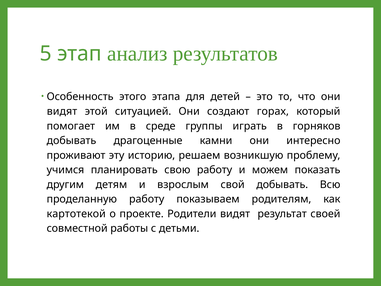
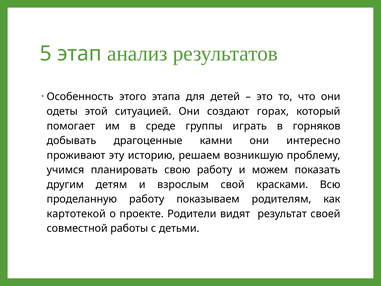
видят at (62, 111): видят -> одеты
свой добывать: добывать -> красками
